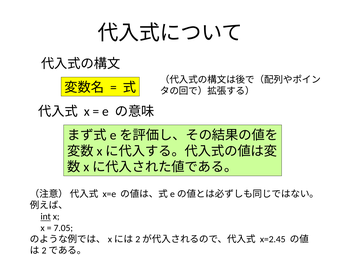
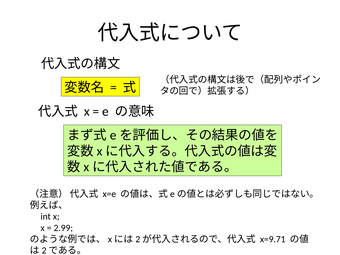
int underline: present -> none
7.05: 7.05 -> 2.99
x=2.45: x=2.45 -> x=9.71
